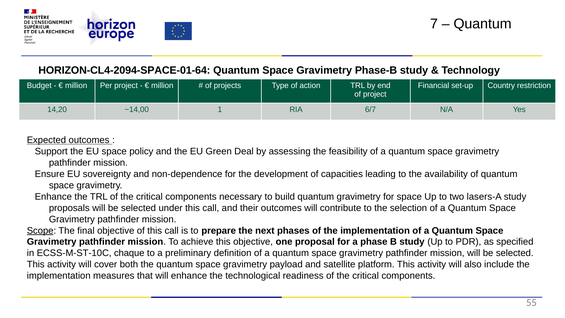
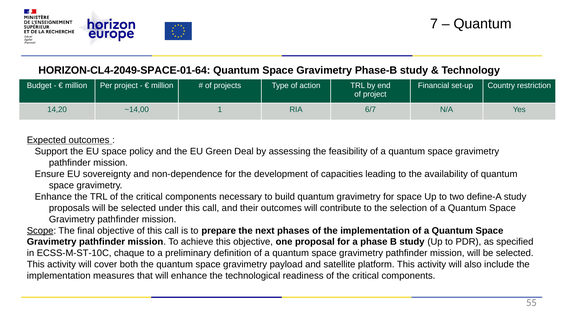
HORIZON-CL4-2094-SPACE-01-64: HORIZON-CL4-2094-SPACE-01-64 -> HORIZON-CL4-2049-SPACE-01-64
lasers-A: lasers-A -> define-A
